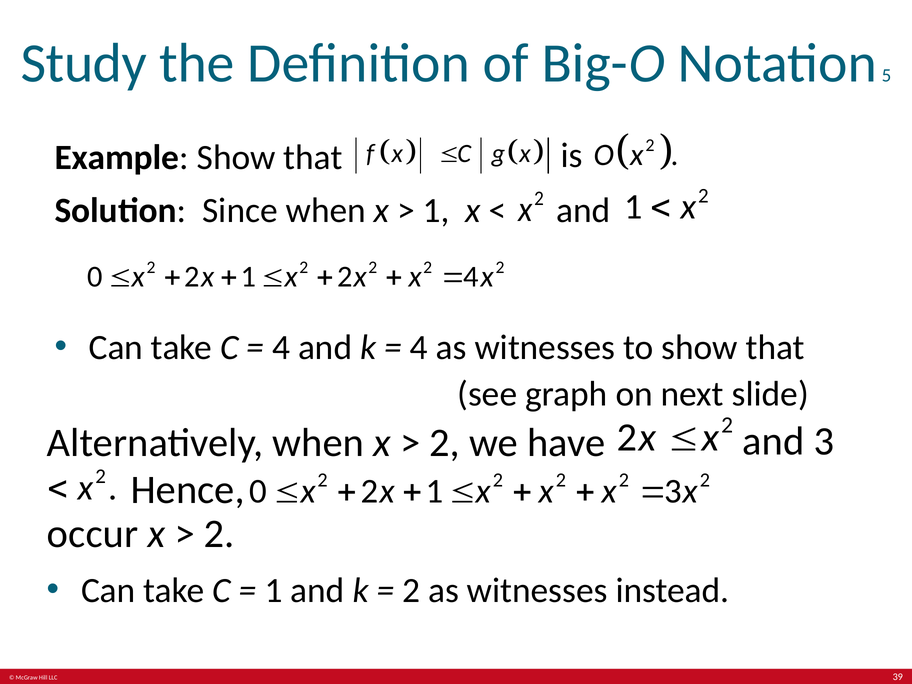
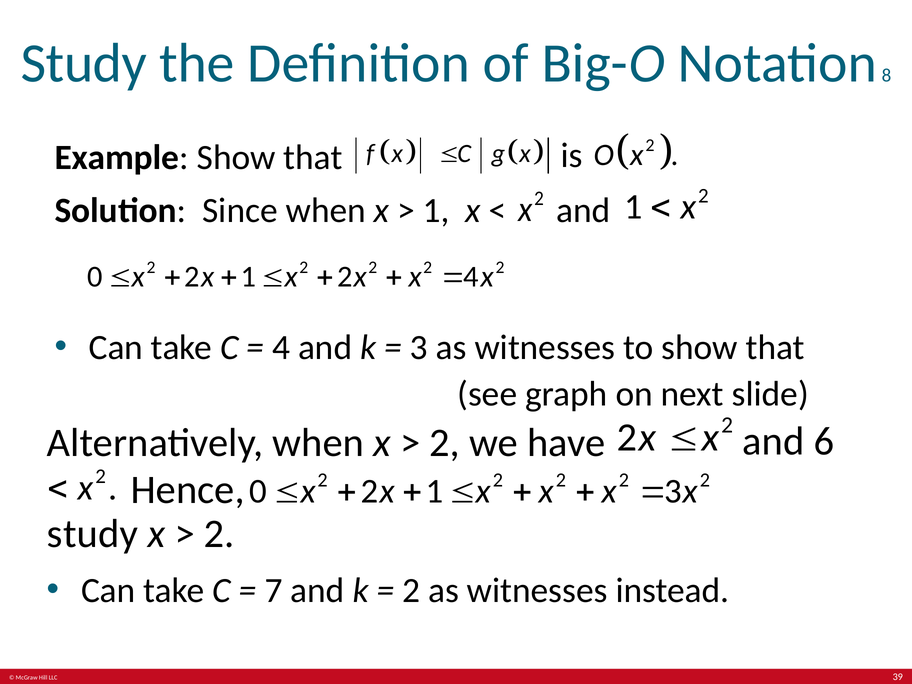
5: 5 -> 8
4 at (419, 347): 4 -> 3
and 3: 3 -> 6
occur at (93, 534): occur -> study
1 at (274, 590): 1 -> 7
